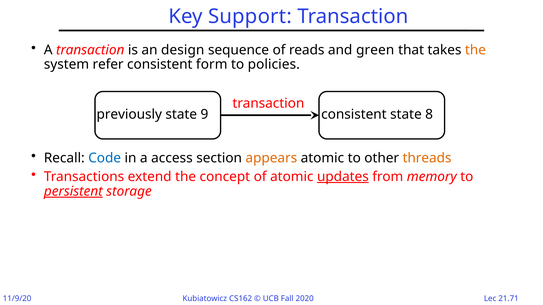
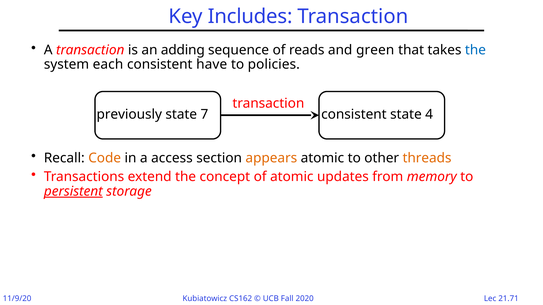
Support: Support -> Includes
design: design -> adding
the at (475, 50) colour: orange -> blue
refer: refer -> each
form: form -> have
9: 9 -> 7
8: 8 -> 4
Code colour: blue -> orange
updates underline: present -> none
